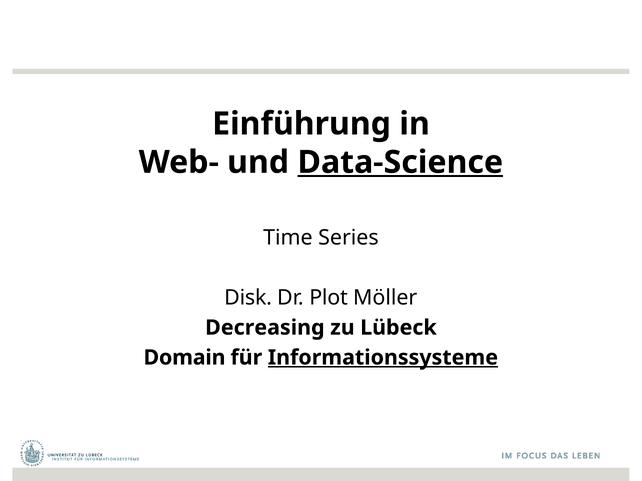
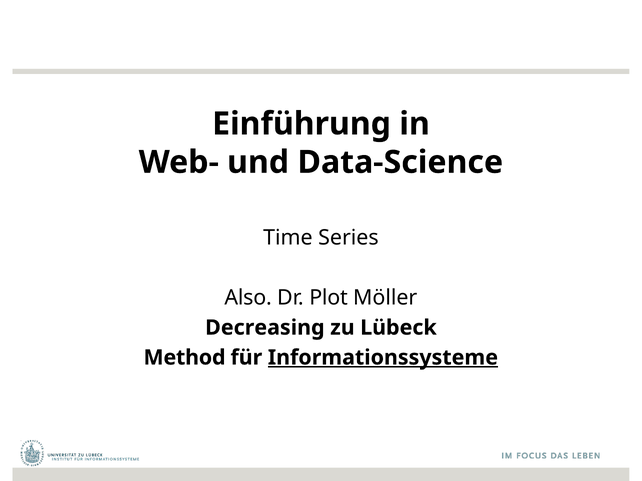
Data-Science underline: present -> none
Disk: Disk -> Also
Domain: Domain -> Method
